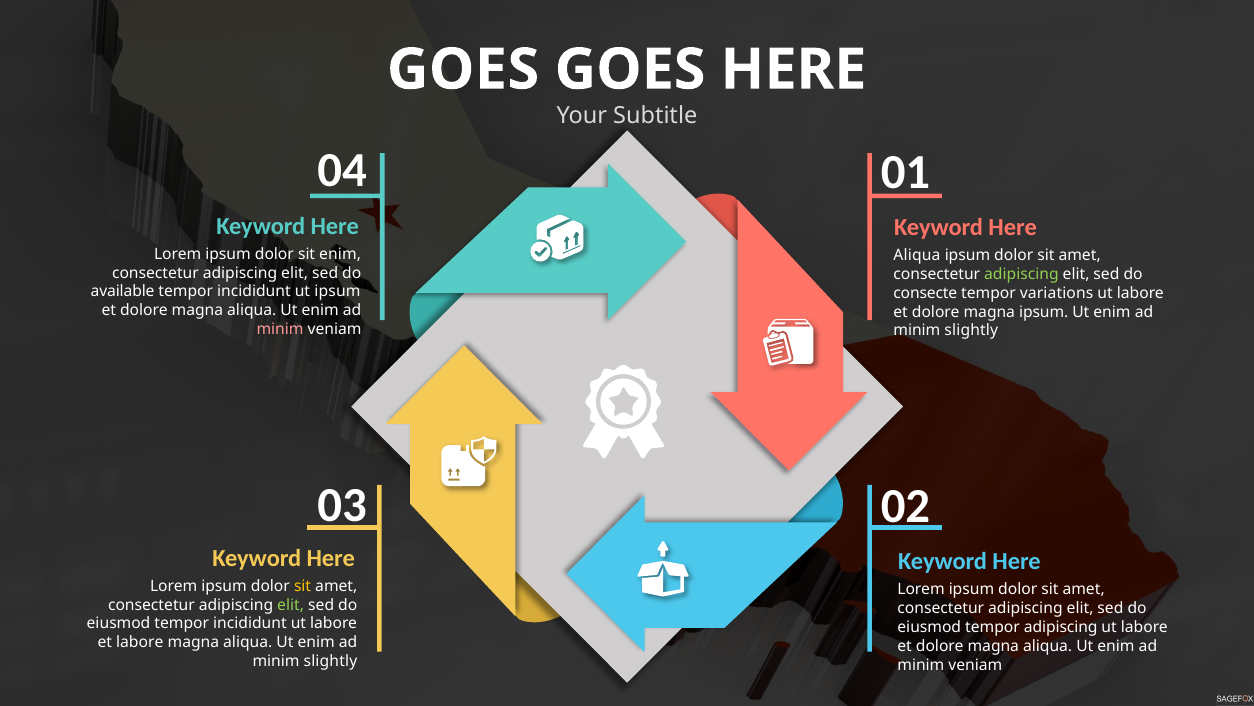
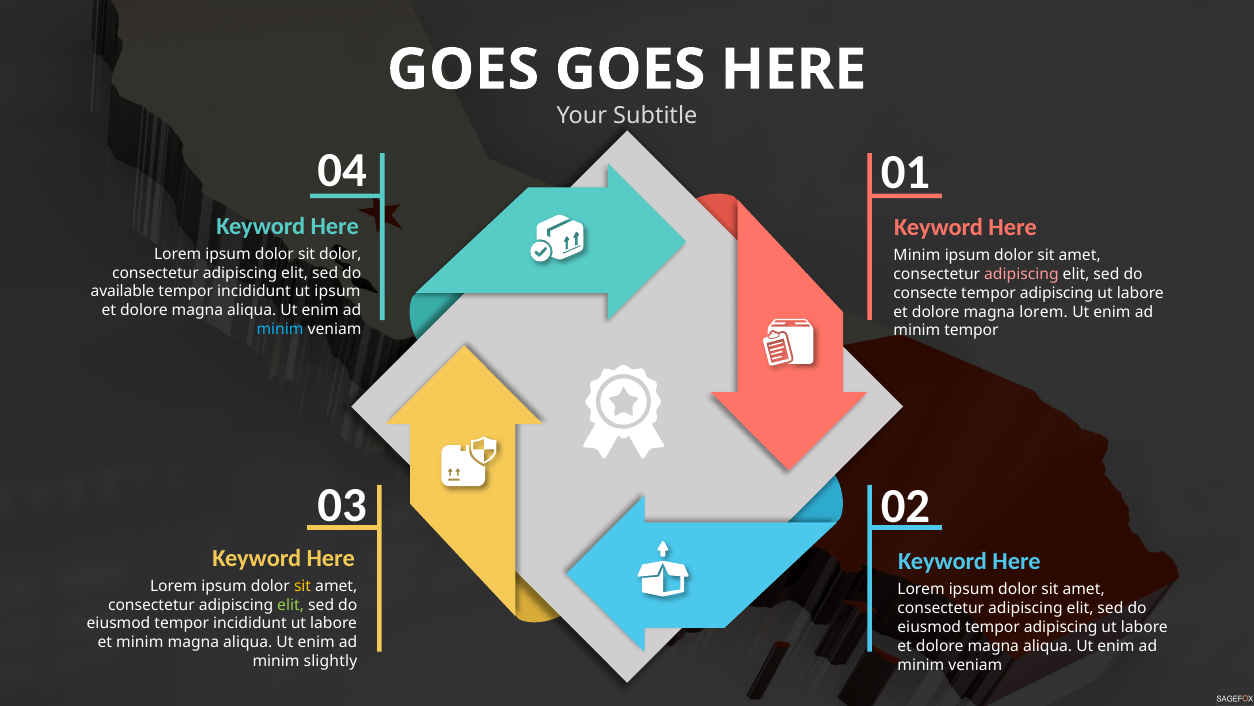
sit enim: enim -> dolor
Aliqua at (917, 255): Aliqua -> Minim
adipiscing at (1021, 274) colour: light green -> pink
variations at (1057, 293): variations -> adipiscing
magna ipsum: ipsum -> lorem
minim at (280, 329) colour: pink -> light blue
slightly at (971, 330): slightly -> tempor
et labore: labore -> minim
